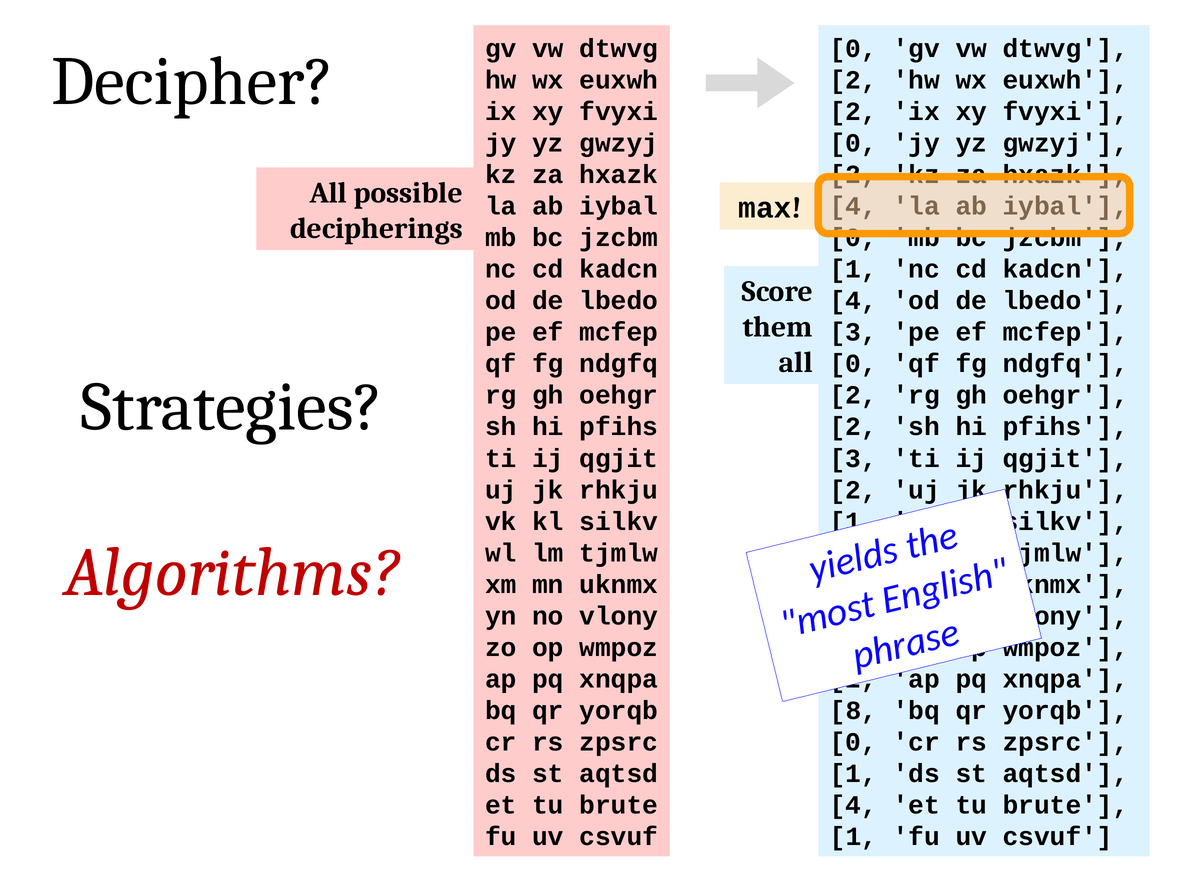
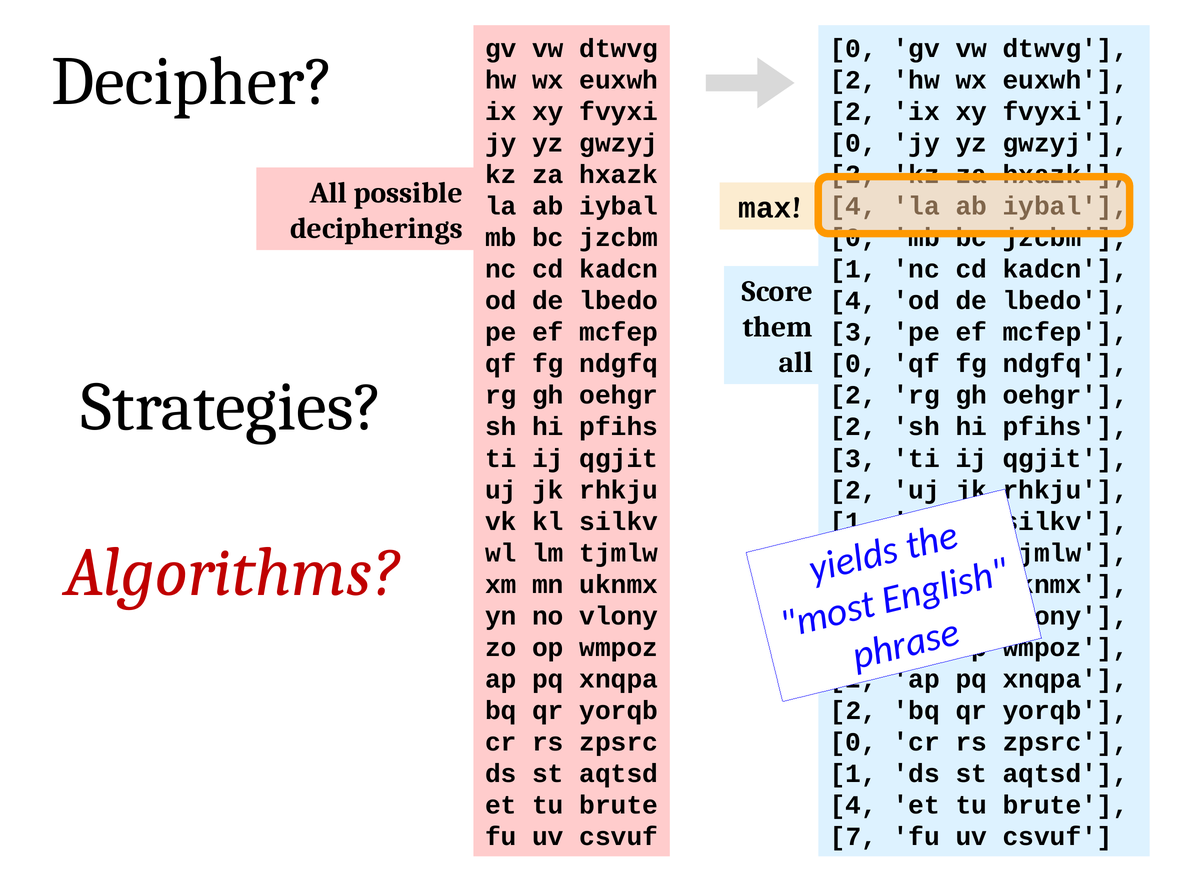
8 at (853, 711): 8 -> 2
1 at (853, 837): 1 -> 7
